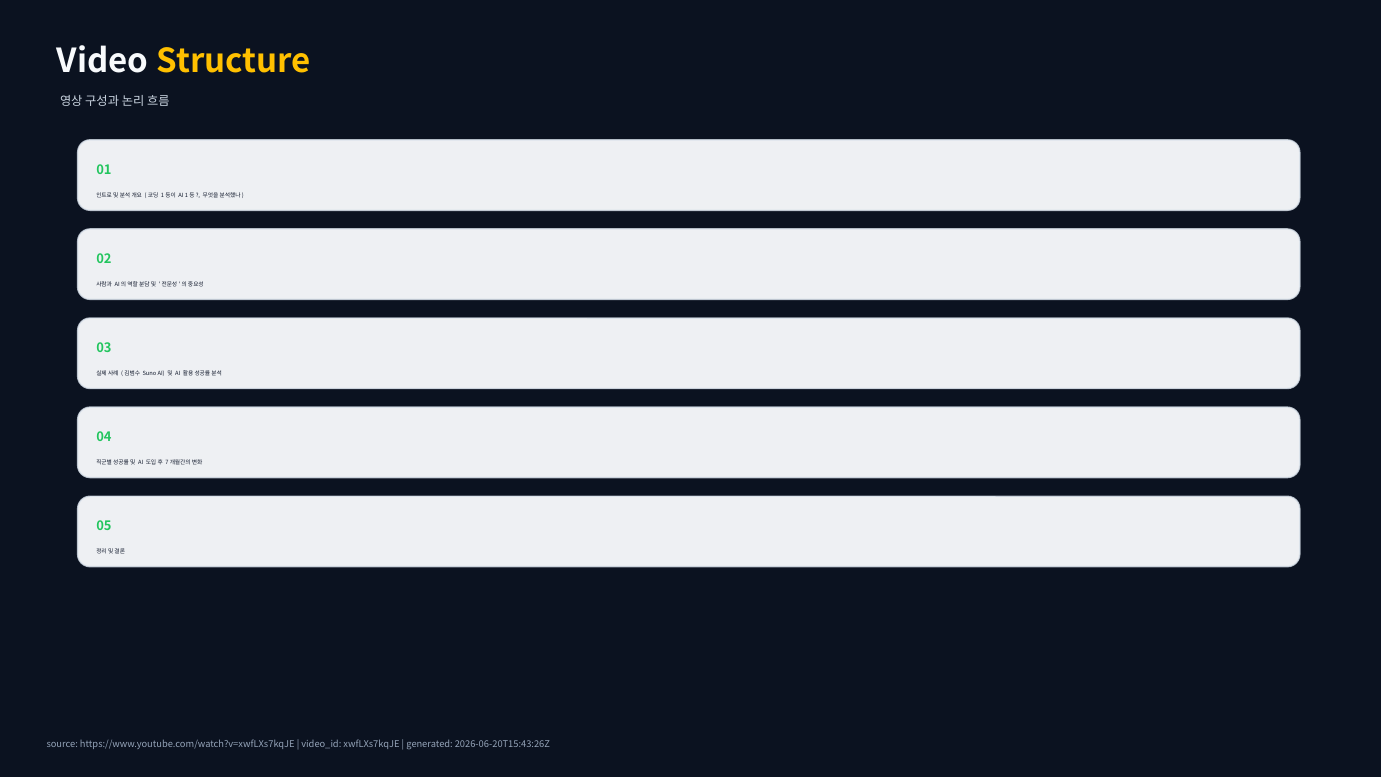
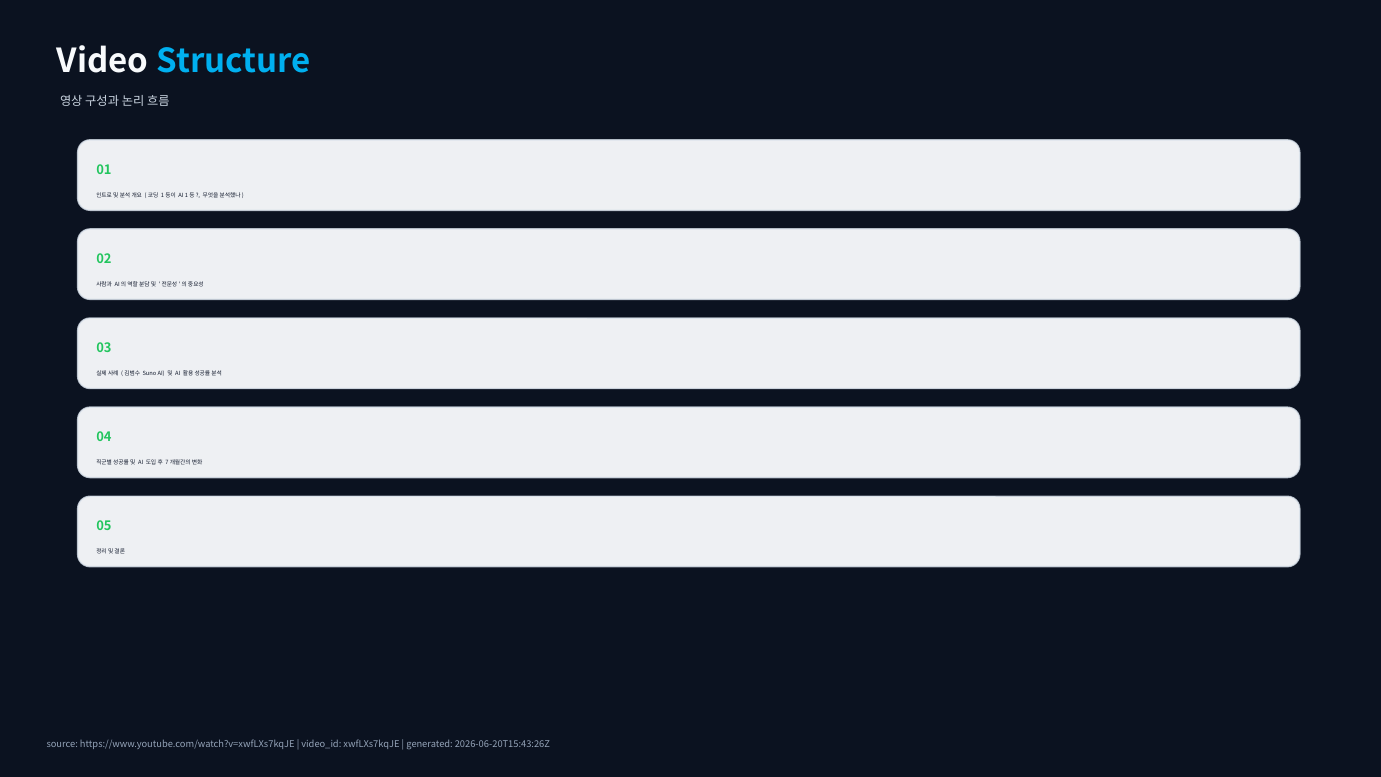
Structure colour: yellow -> light blue
